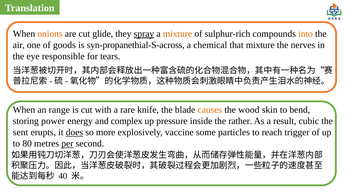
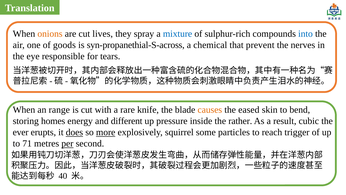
glide: glide -> lives
spray underline: present -> none
mixture at (178, 34) colour: orange -> blue
into colour: orange -> blue
that mixture: mixture -> prevent
wood: wood -> eased
power: power -> homes
complex: complex -> different
sent: sent -> ever
more underline: none -> present
vaccine: vaccine -> squirrel
80: 80 -> 71
